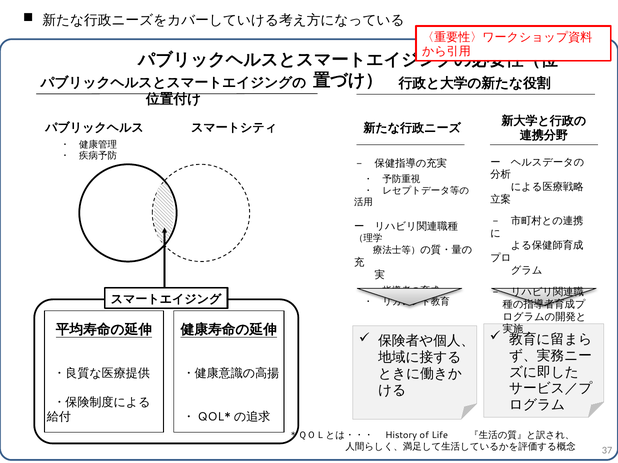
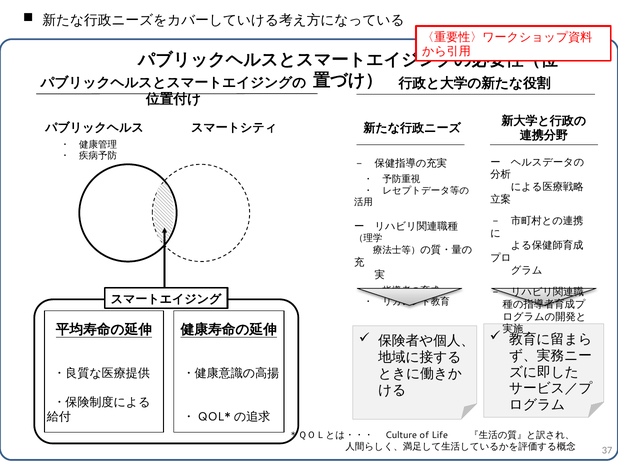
History: History -> Culture
